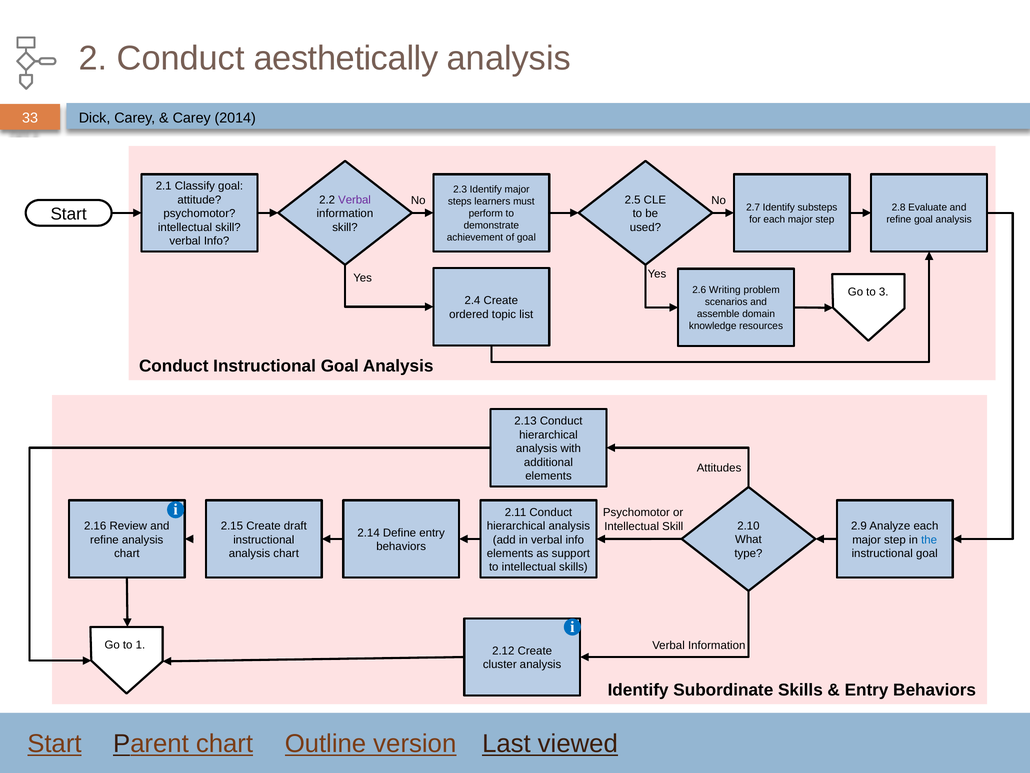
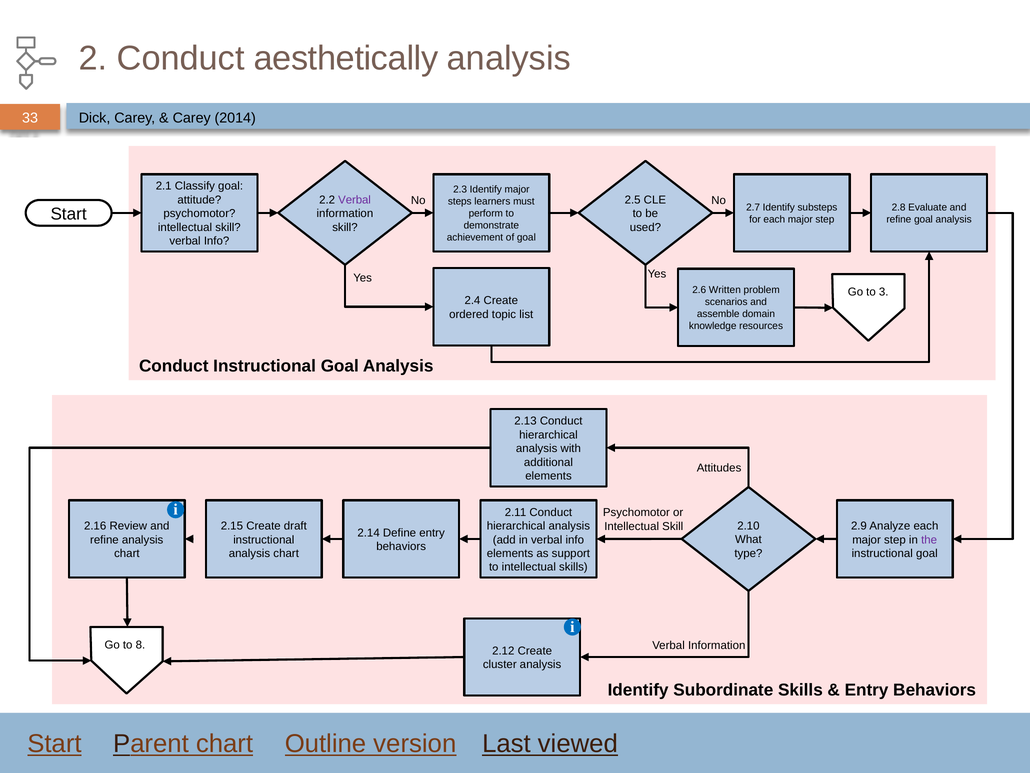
Writing: Writing -> Written
the colour: blue -> purple
1: 1 -> 8
